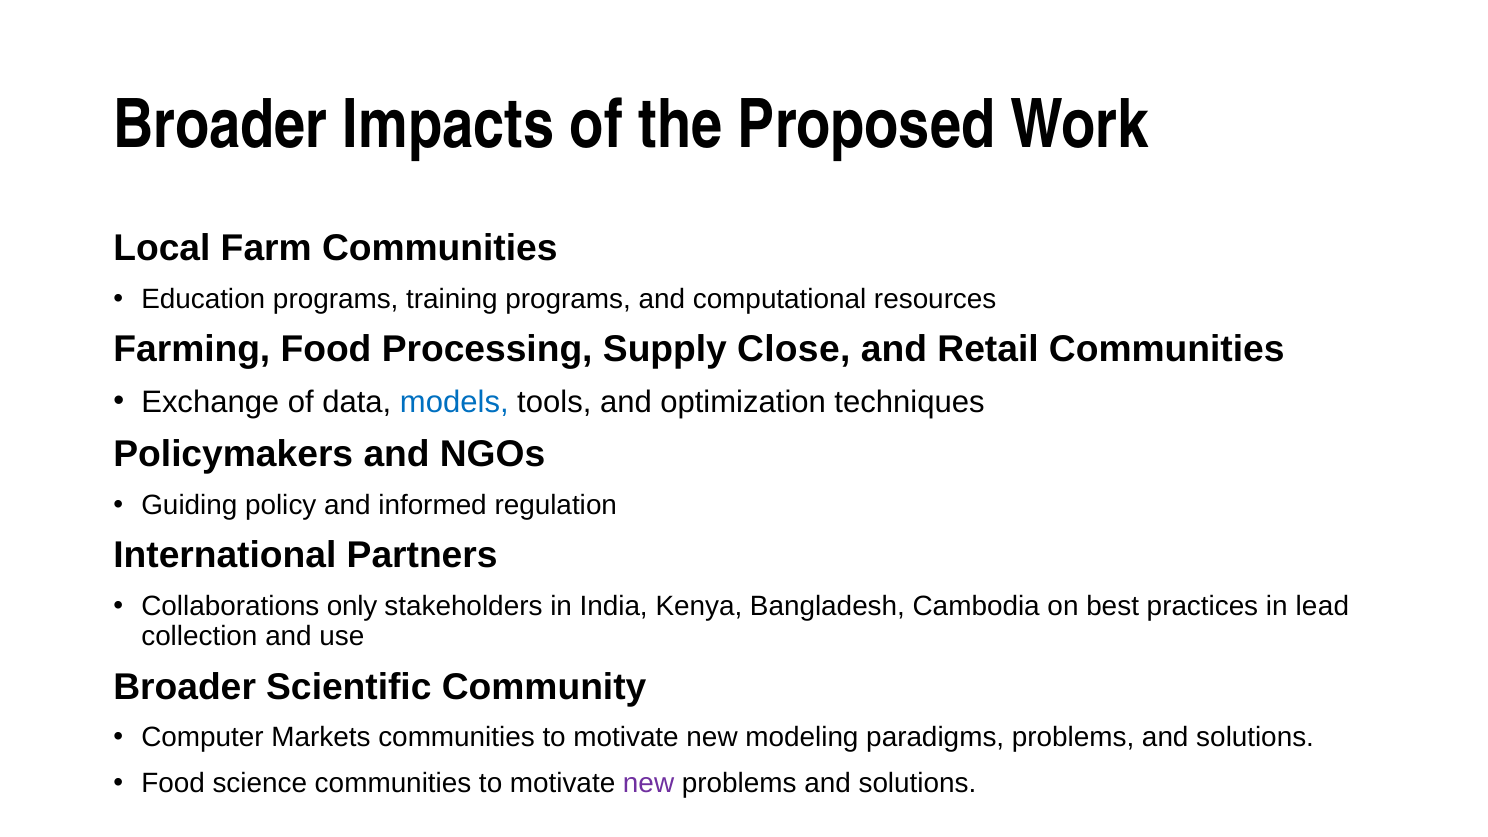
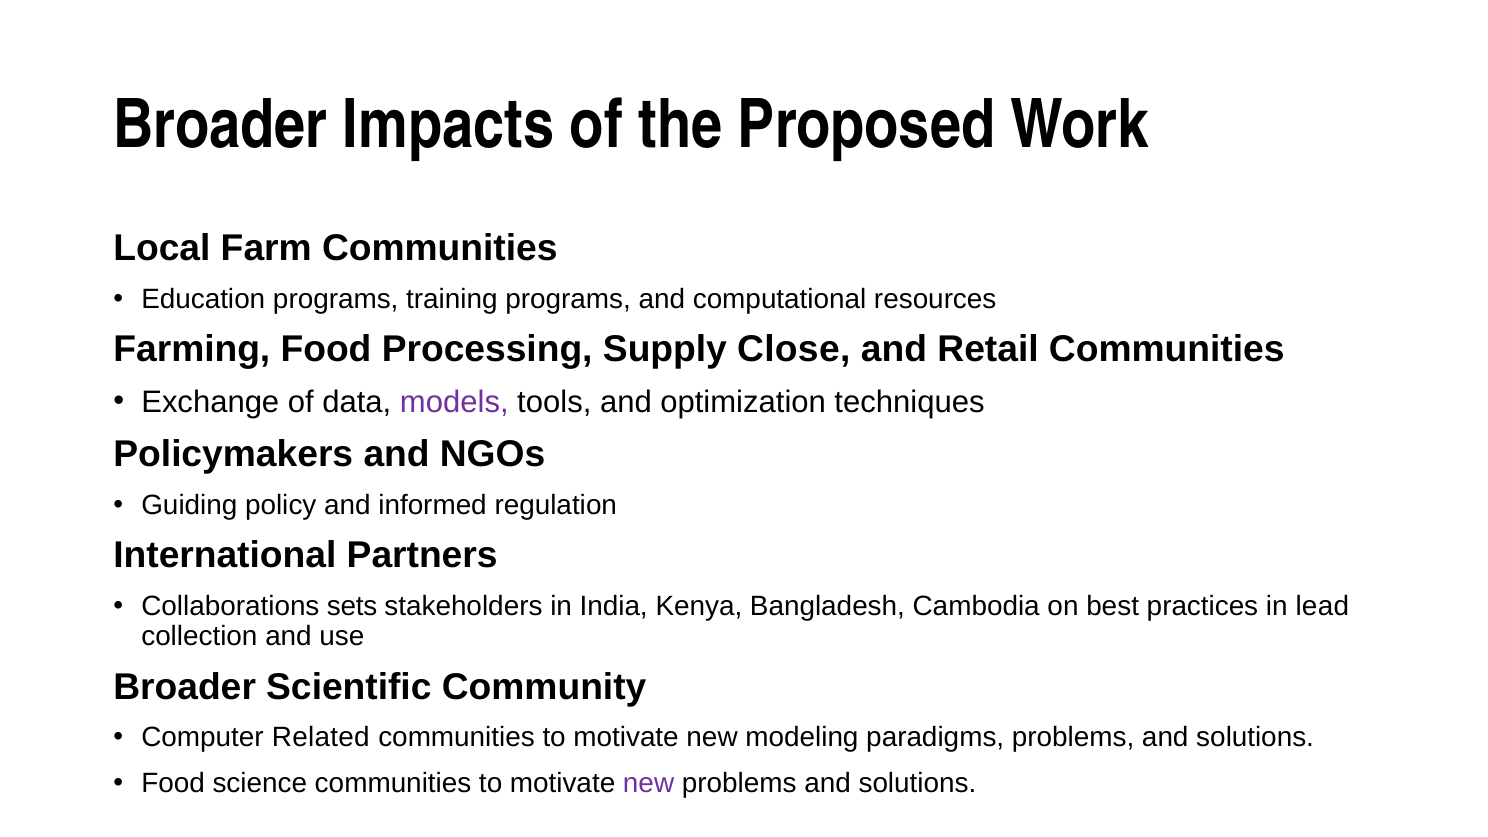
models colour: blue -> purple
only: only -> sets
Markets: Markets -> Related
